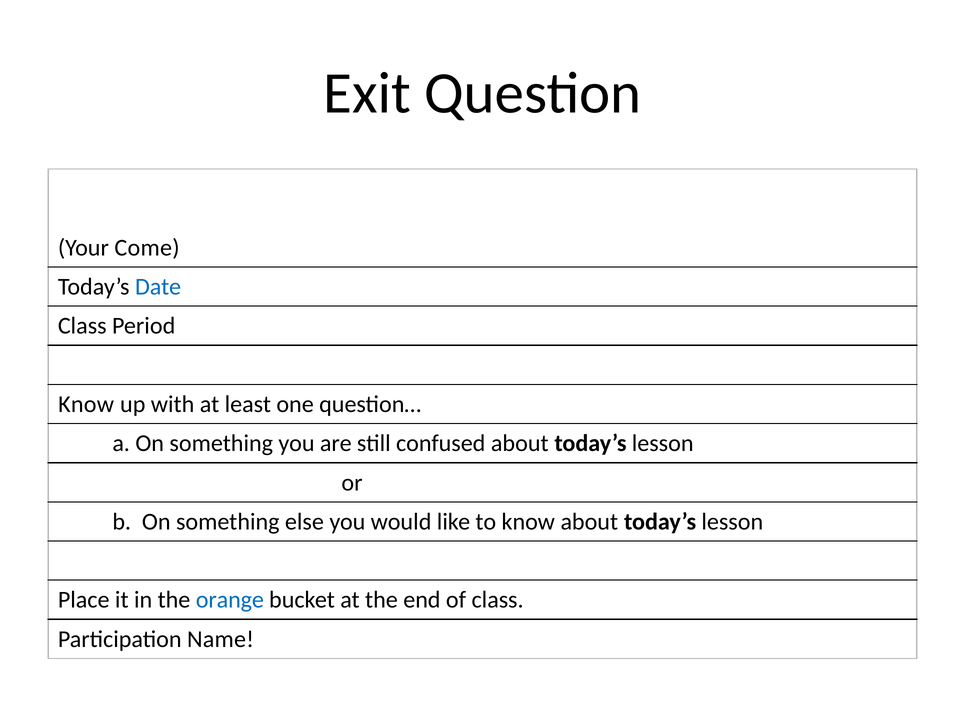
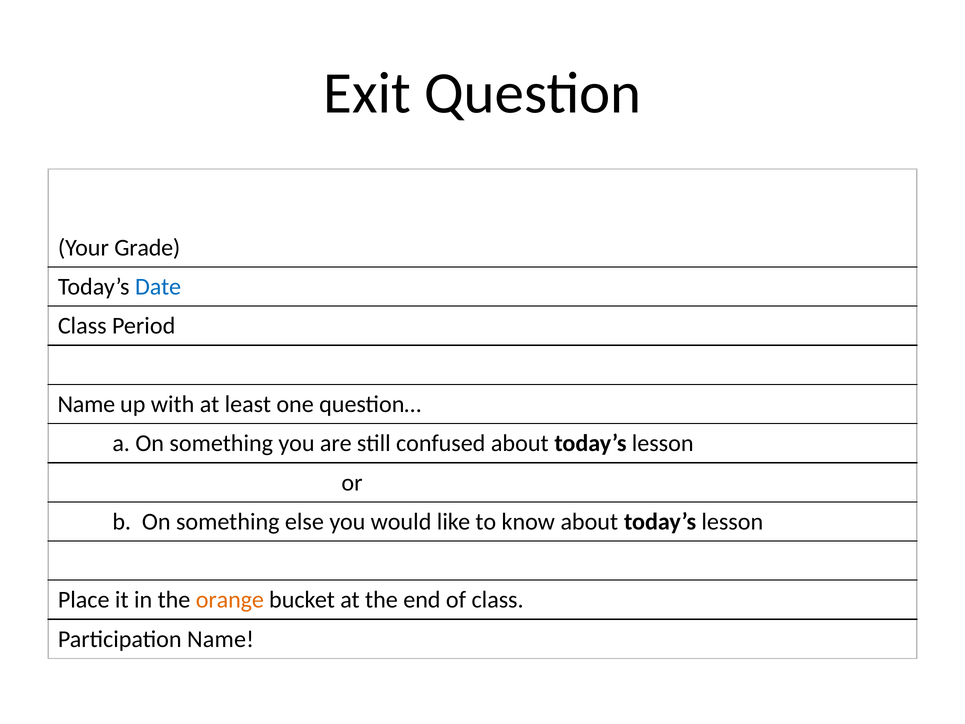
Come: Come -> Grade
Know at (86, 404): Know -> Name
orange colour: blue -> orange
